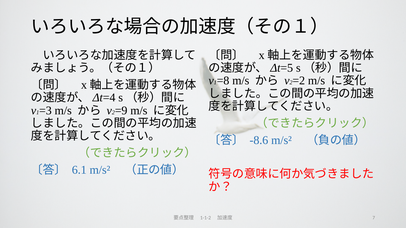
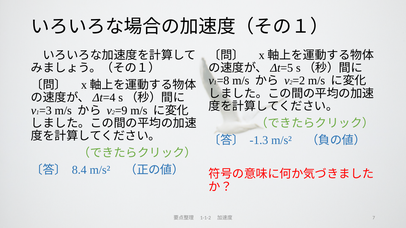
-8.6: -8.6 -> -1.3
6.1: 6.1 -> 8.4
